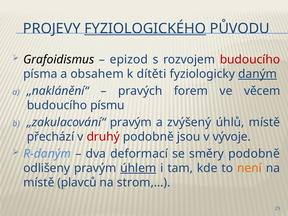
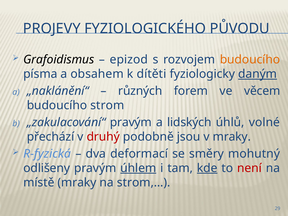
FYZIOLOGICKÉHO underline: present -> none
budoucího at (250, 60) colour: red -> orange
pravých: pravých -> různých
písmu: písmu -> strom
zvýšený: zvýšený -> lidských
úhlů místě: místě -> volné
v vývoje: vývoje -> mraky
R-daným: R-daným -> R-fyzická
směry podobně: podobně -> mohutný
kde underline: none -> present
není colour: orange -> red
místě plavců: plavců -> mraky
